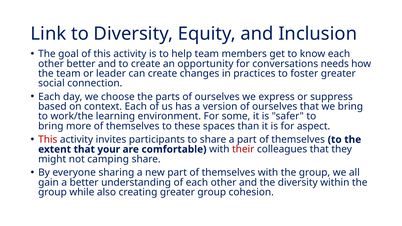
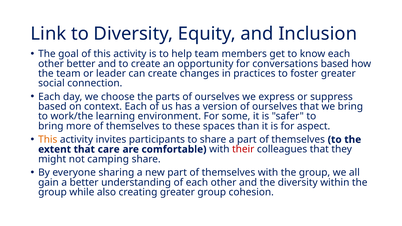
conversations needs: needs -> based
This at (48, 140) colour: red -> orange
your: your -> care
